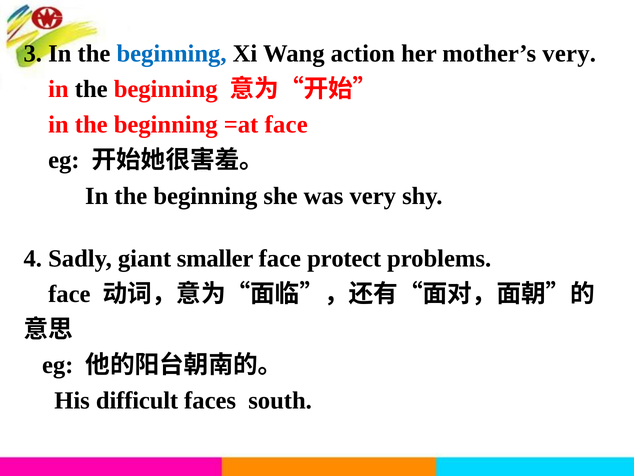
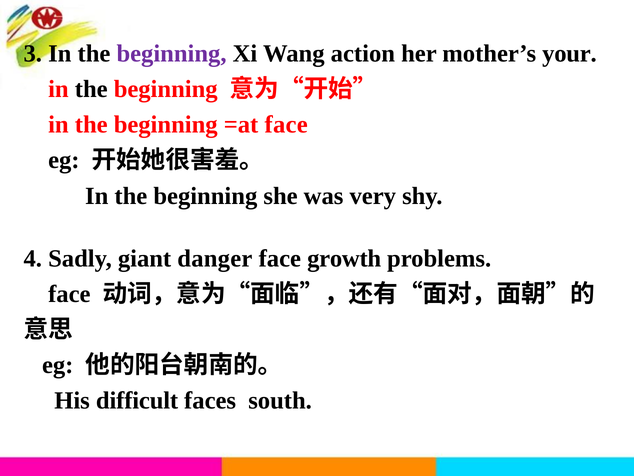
beginning at (172, 54) colour: blue -> purple
mother’s very: very -> your
smaller: smaller -> danger
protect: protect -> growth
